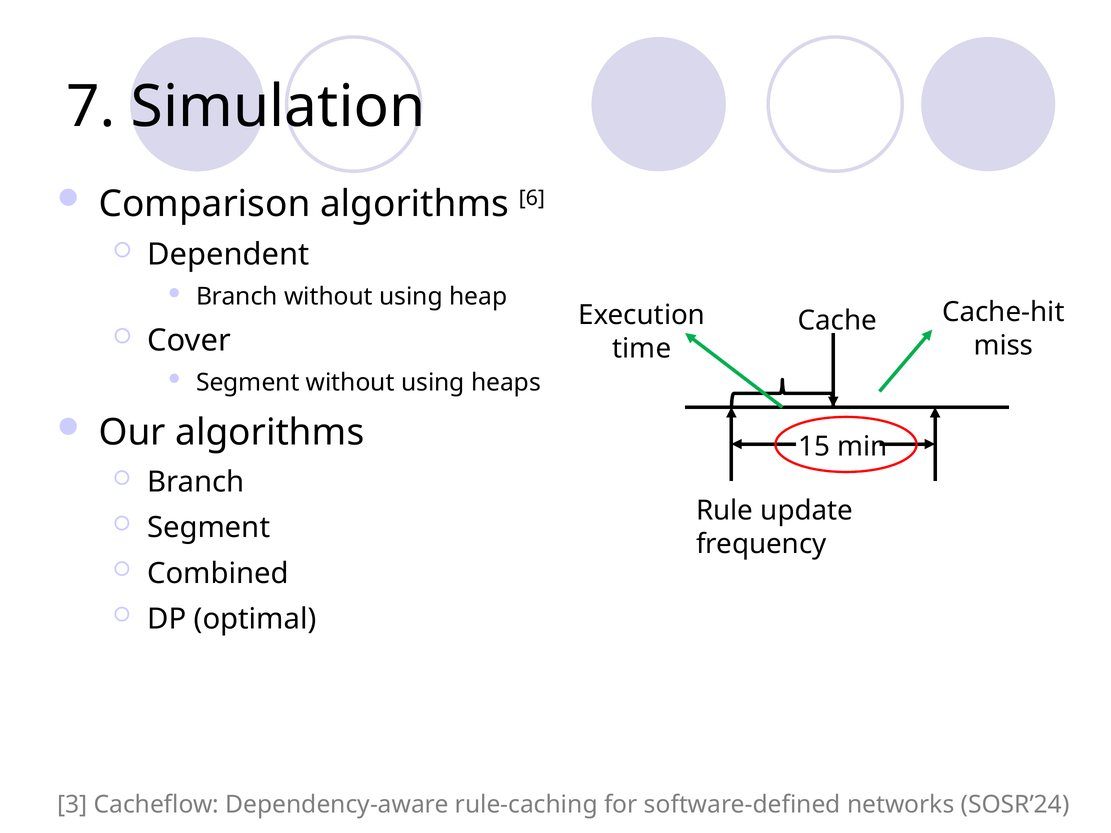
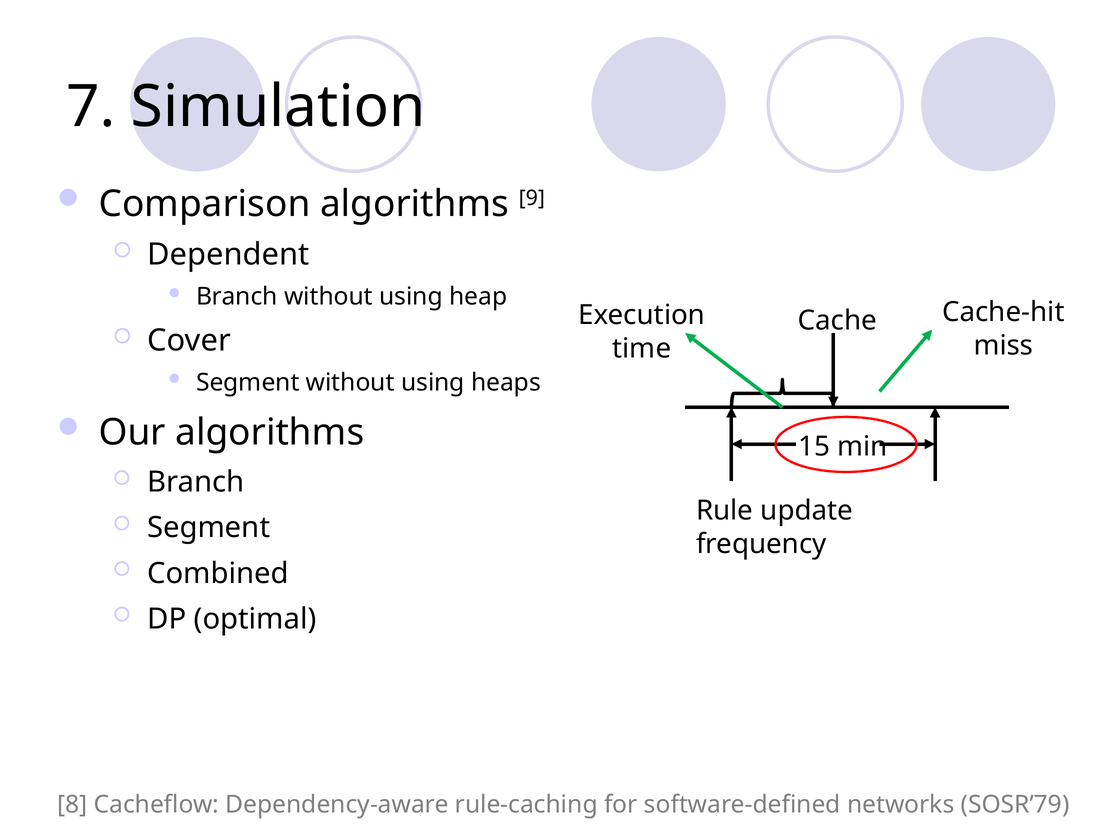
6: 6 -> 9
3: 3 -> 8
SOSR’24: SOSR’24 -> SOSR’79
